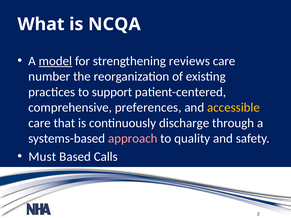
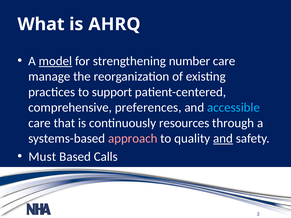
NCQA: NCQA -> AHRQ
reviews: reviews -> number
number: number -> manage
accessible colour: yellow -> light blue
discharge: discharge -> resources
and at (223, 139) underline: none -> present
